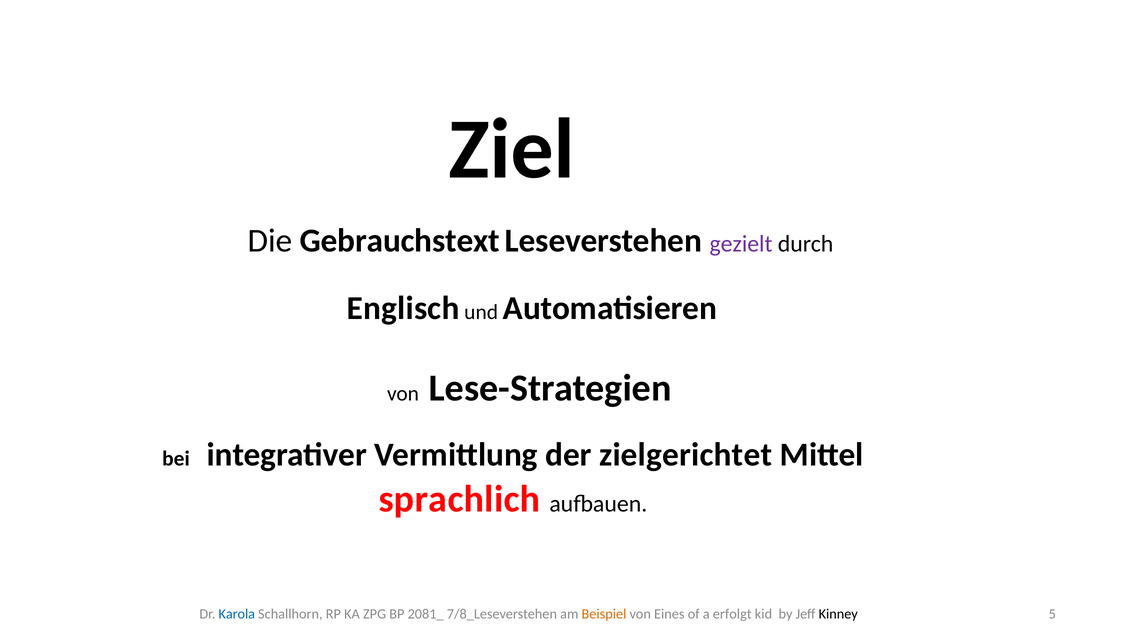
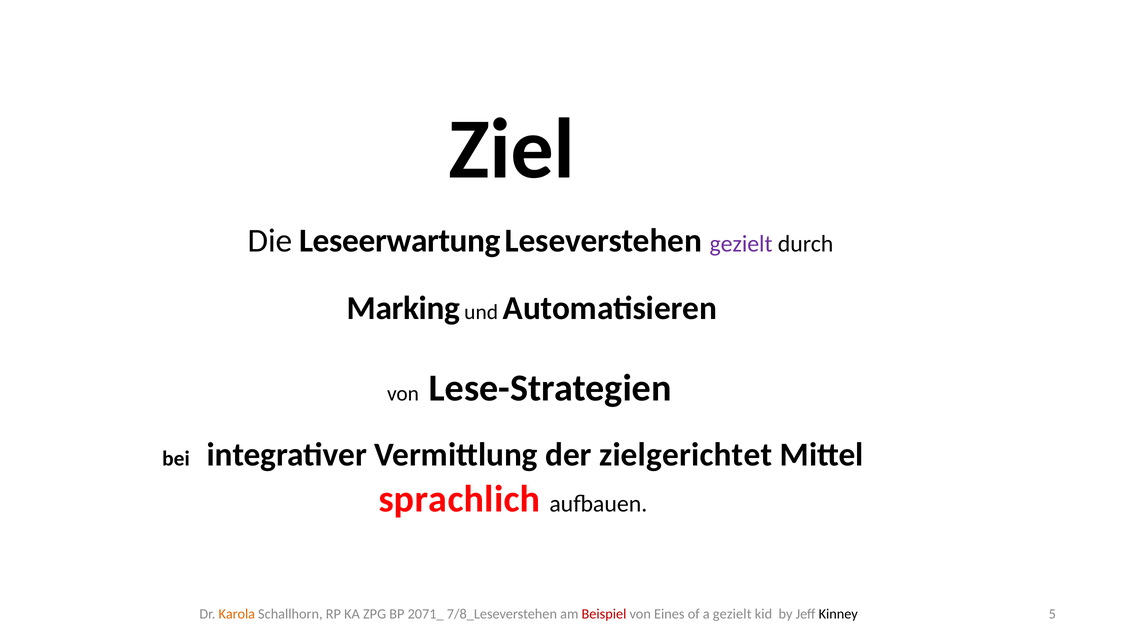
Gebrauchstext: Gebrauchstext -> Leseerwartung
Englisch: Englisch -> Marking
Karola colour: blue -> orange
2081_: 2081_ -> 2071_
Beispiel colour: orange -> red
a erfolgt: erfolgt -> gezielt
